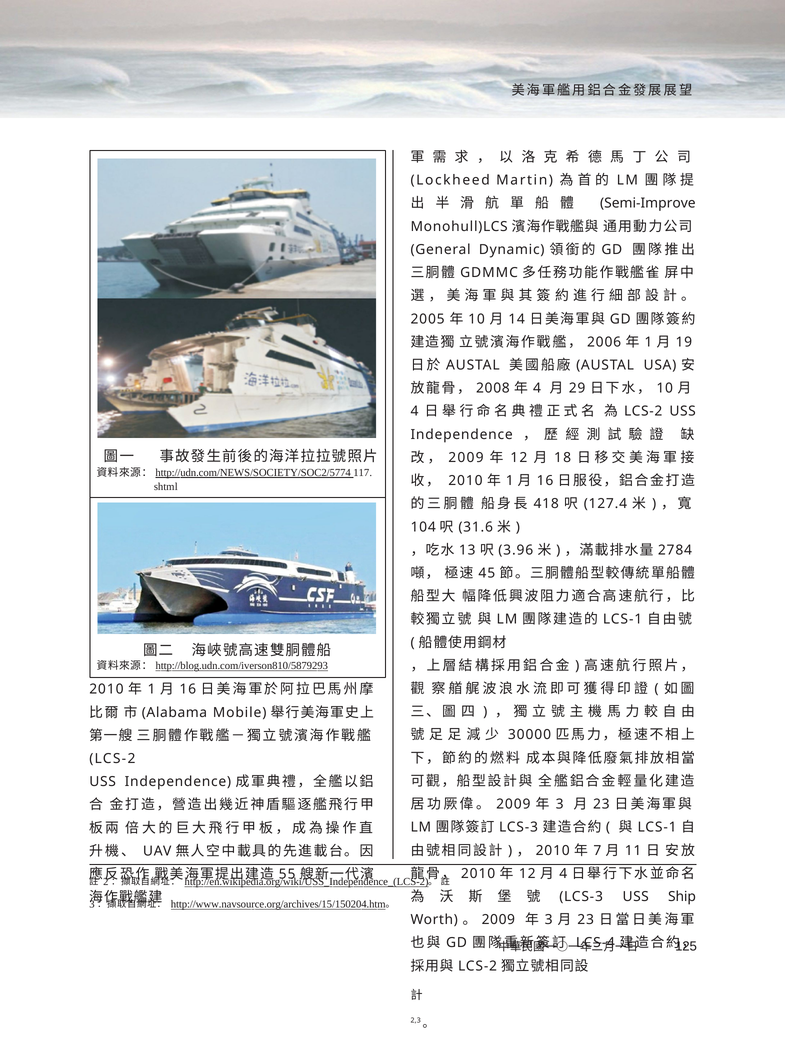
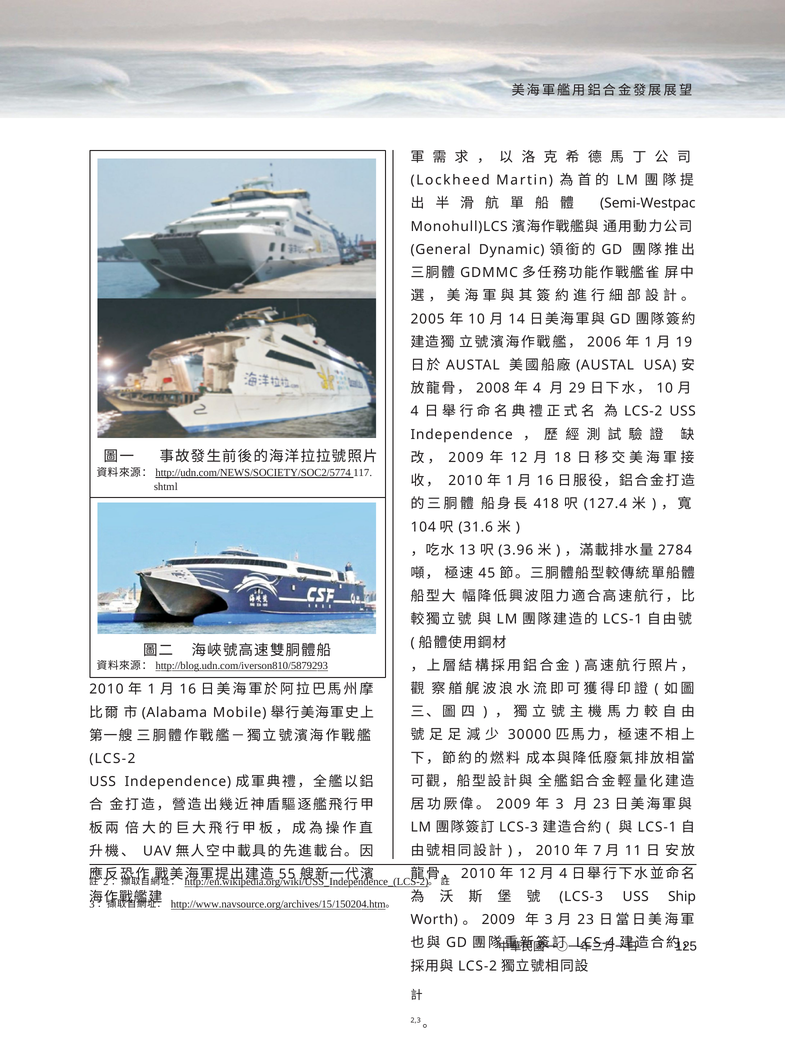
Semi-Improve: Semi-Improve -> Semi-Westpac
